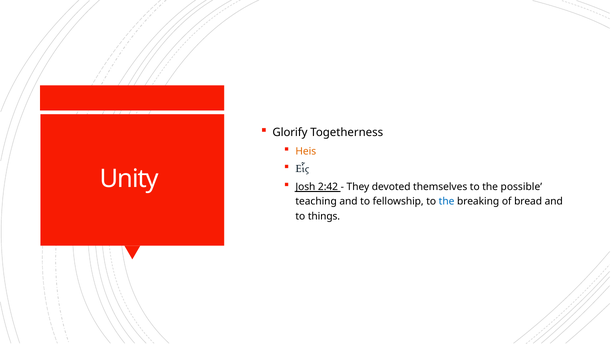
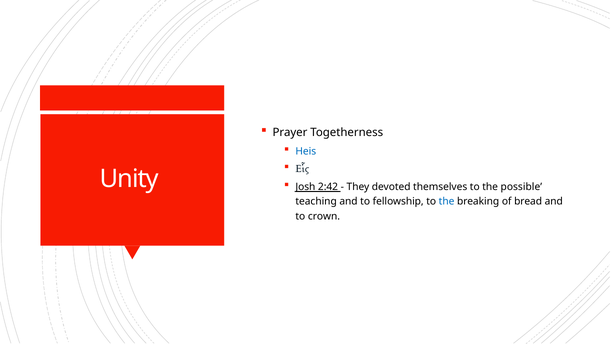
Glorify: Glorify -> Prayer
Heis colour: orange -> blue
things: things -> crown
